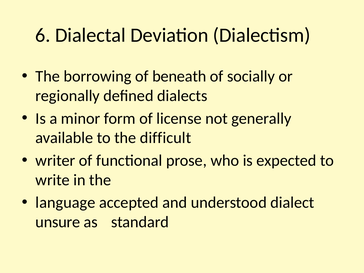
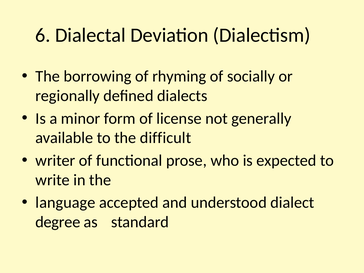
beneath: beneath -> rhyming
unsure: unsure -> degree
